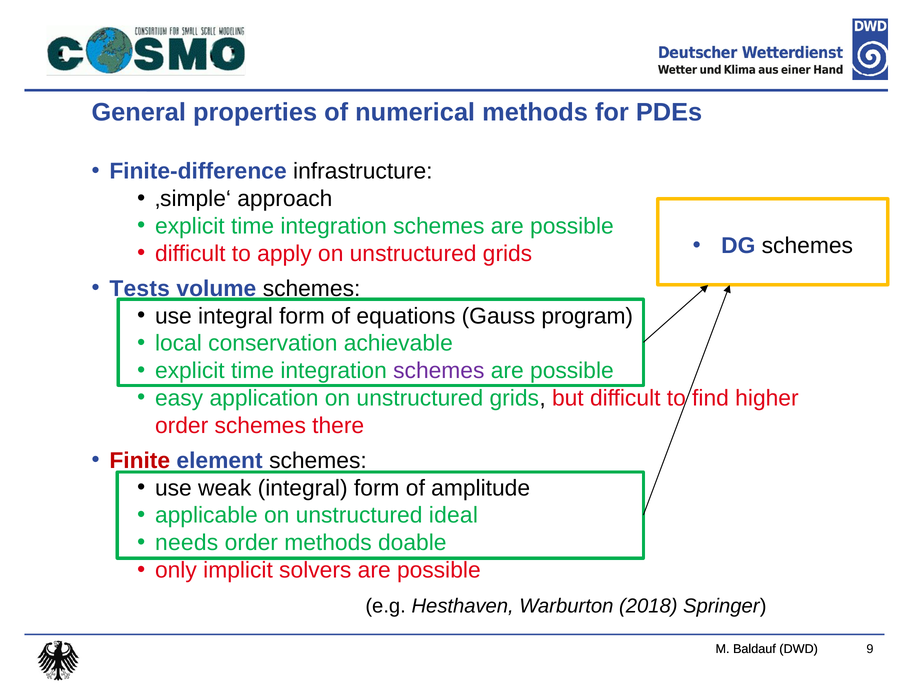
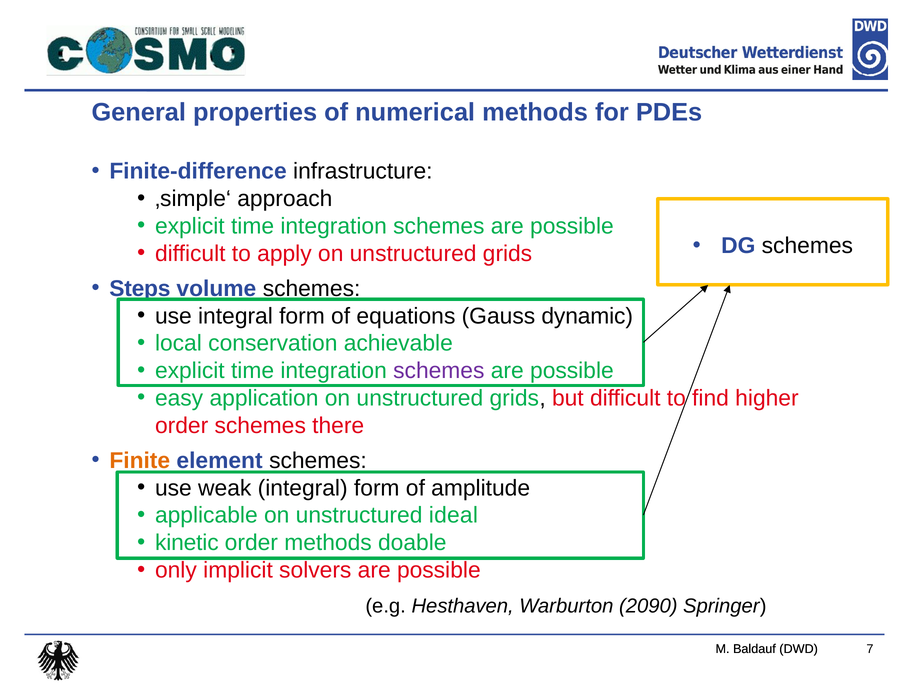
Tests: Tests -> Steps
program: program -> dynamic
Finite colour: red -> orange
needs: needs -> kinetic
2018: 2018 -> 2090
9: 9 -> 7
